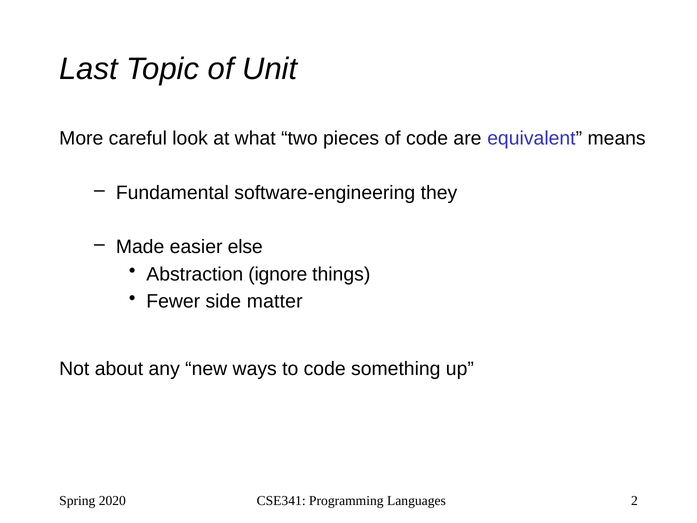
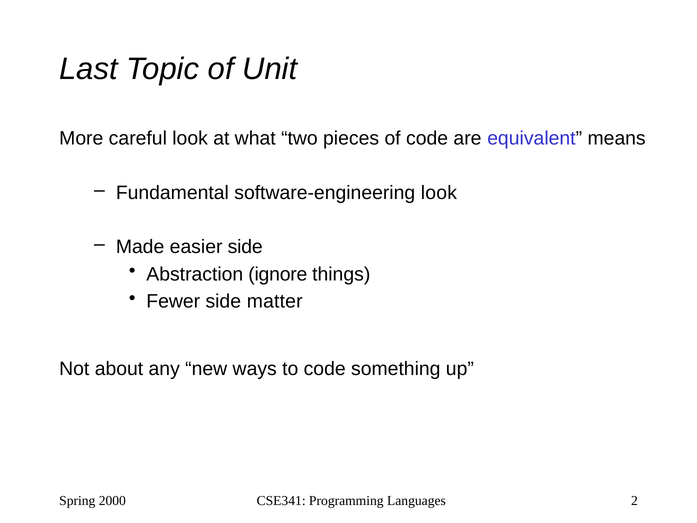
software-engineering they: they -> look
easier else: else -> side
2020: 2020 -> 2000
